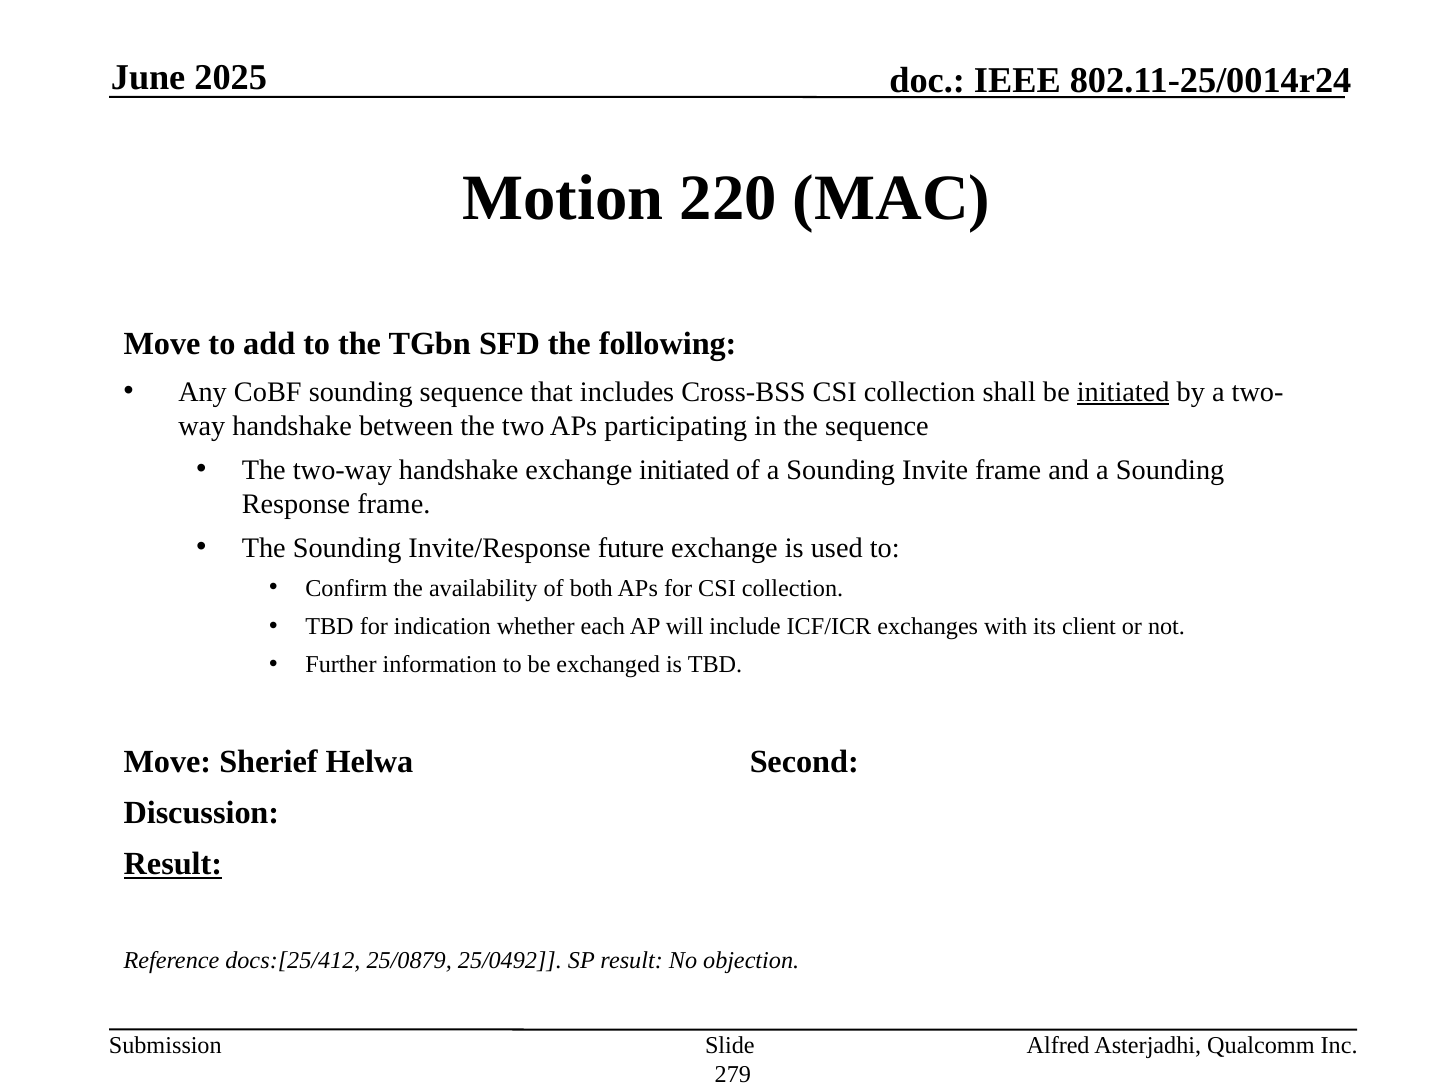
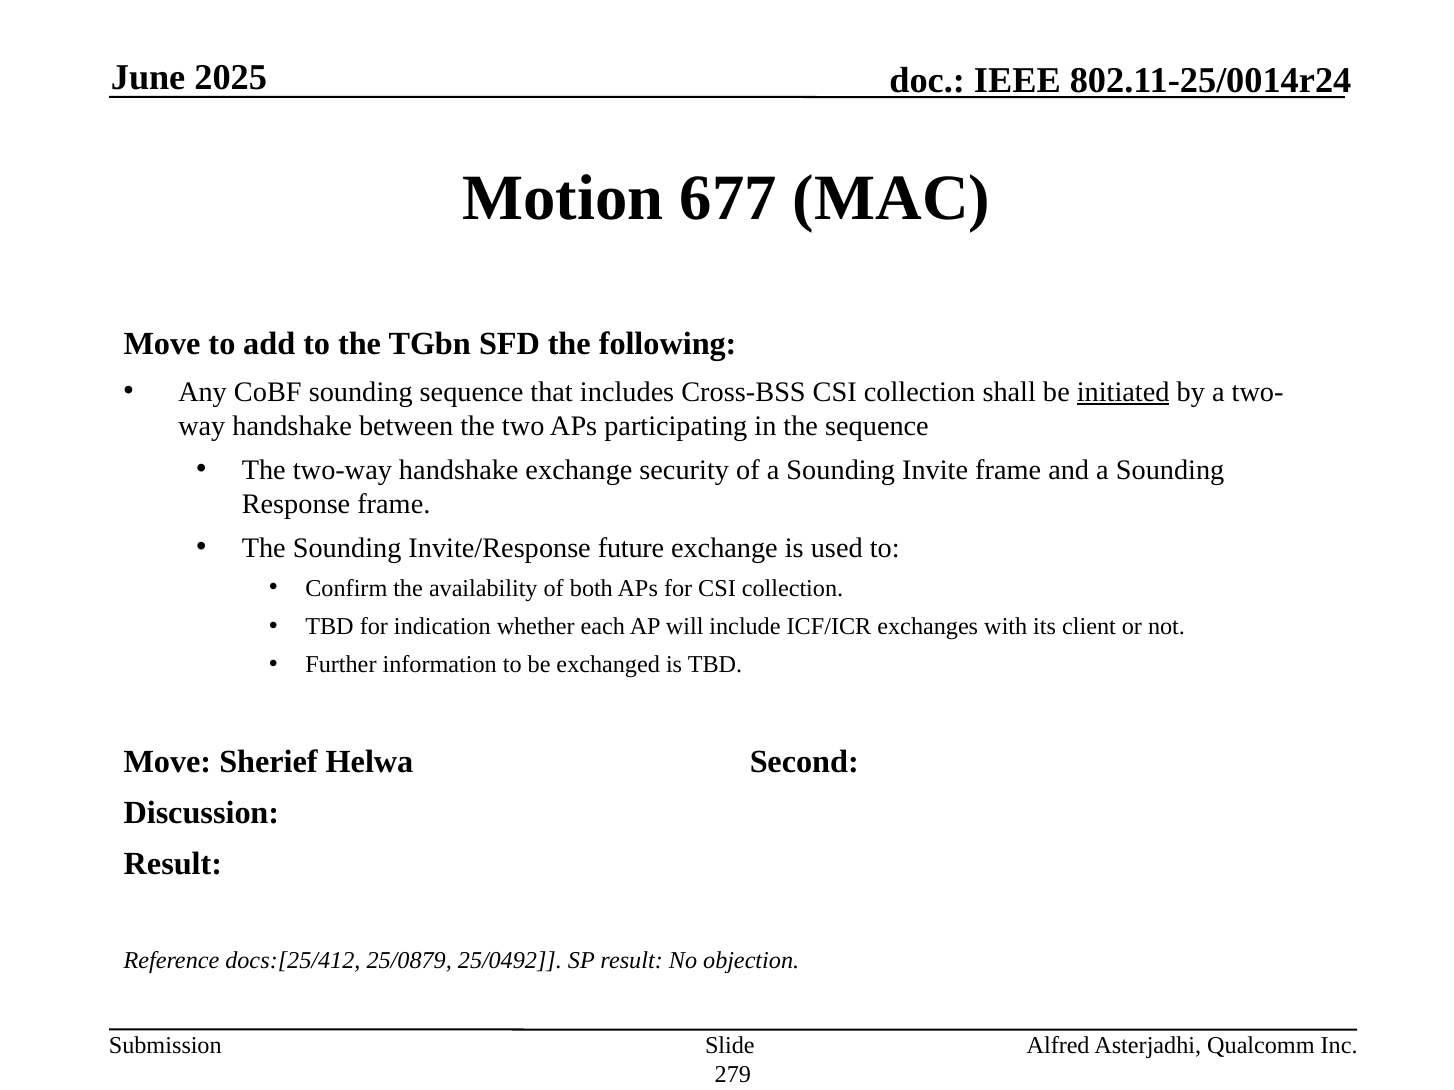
220: 220 -> 677
exchange initiated: initiated -> security
Result at (173, 864) underline: present -> none
